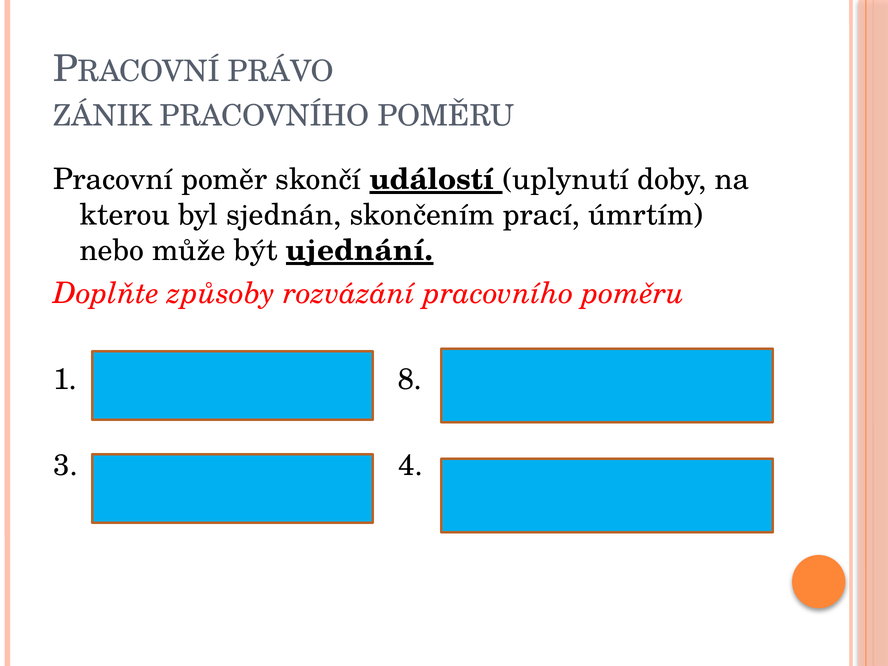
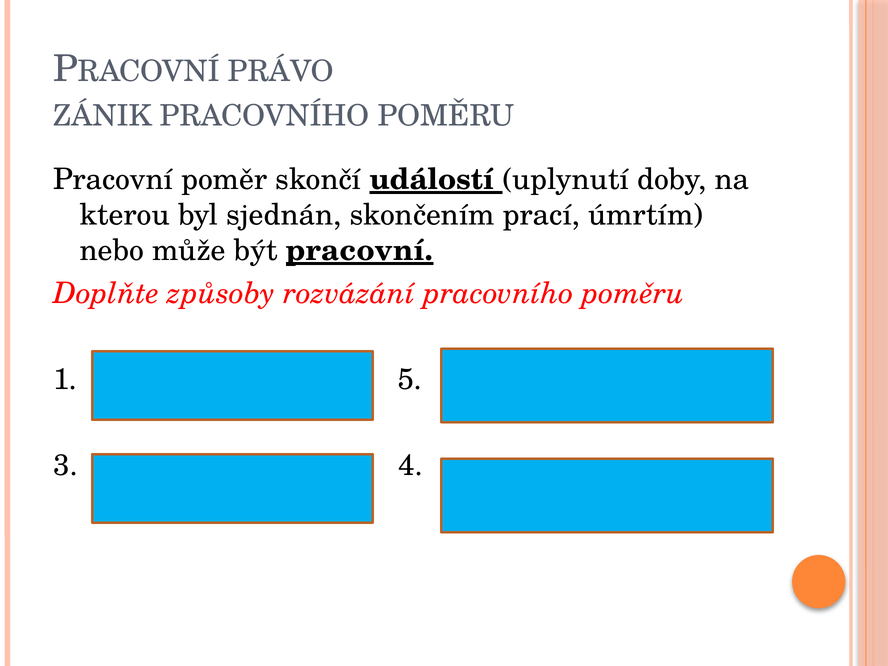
být ujednání: ujednání -> pracovní
8: 8 -> 5
